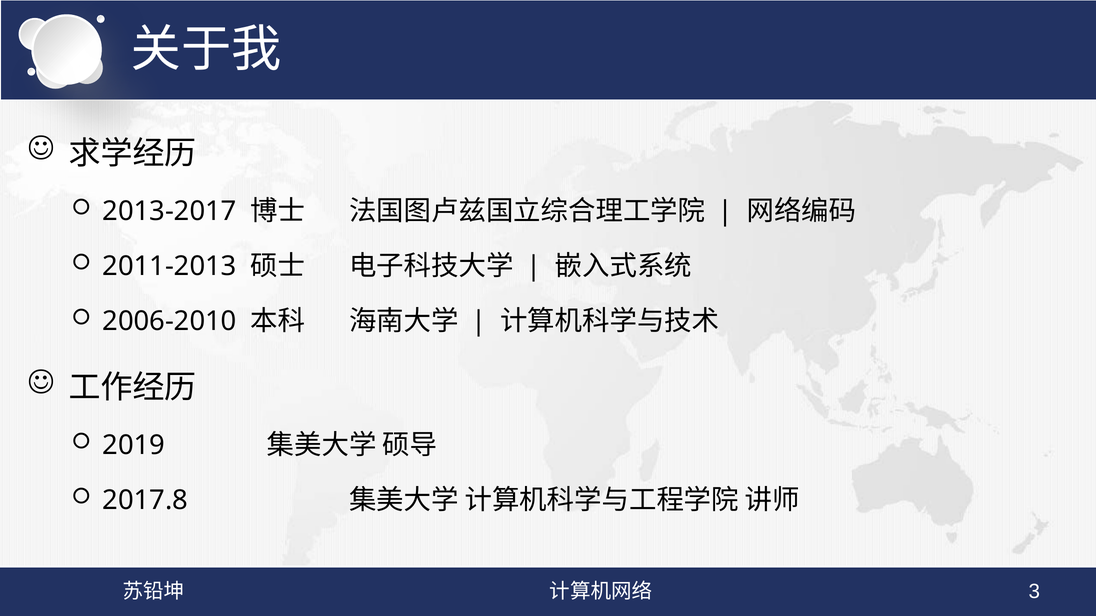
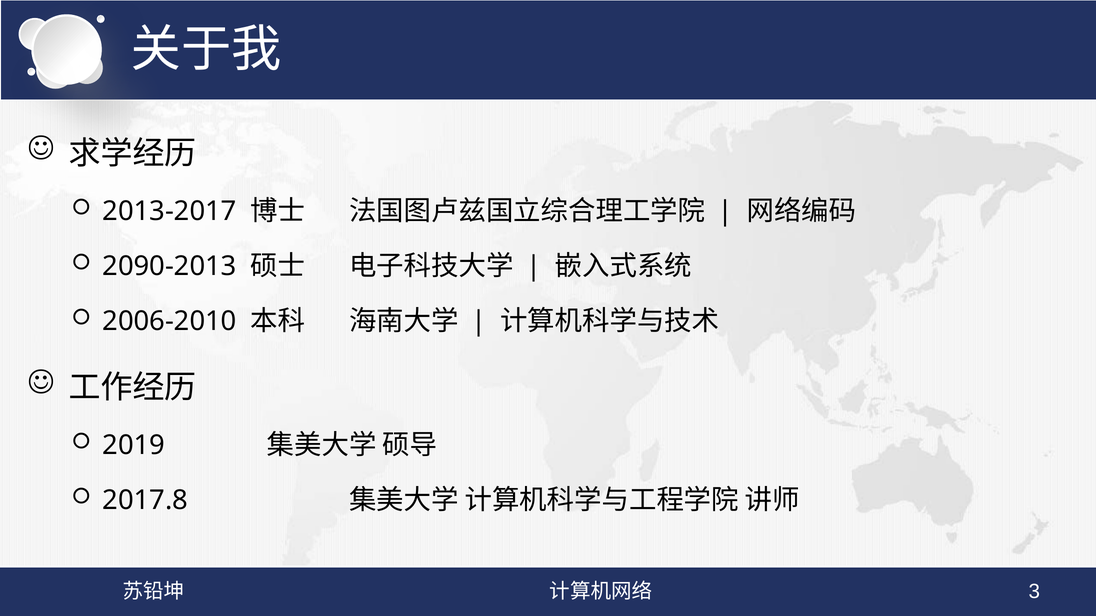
2011-2013: 2011-2013 -> 2090-2013
